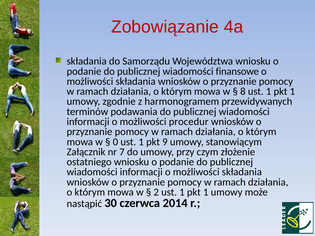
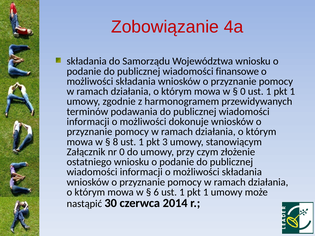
8 at (243, 92): 8 -> 0
procedur: procedur -> dokonuje
0: 0 -> 8
9: 9 -> 3
nr 7: 7 -> 0
2: 2 -> 6
